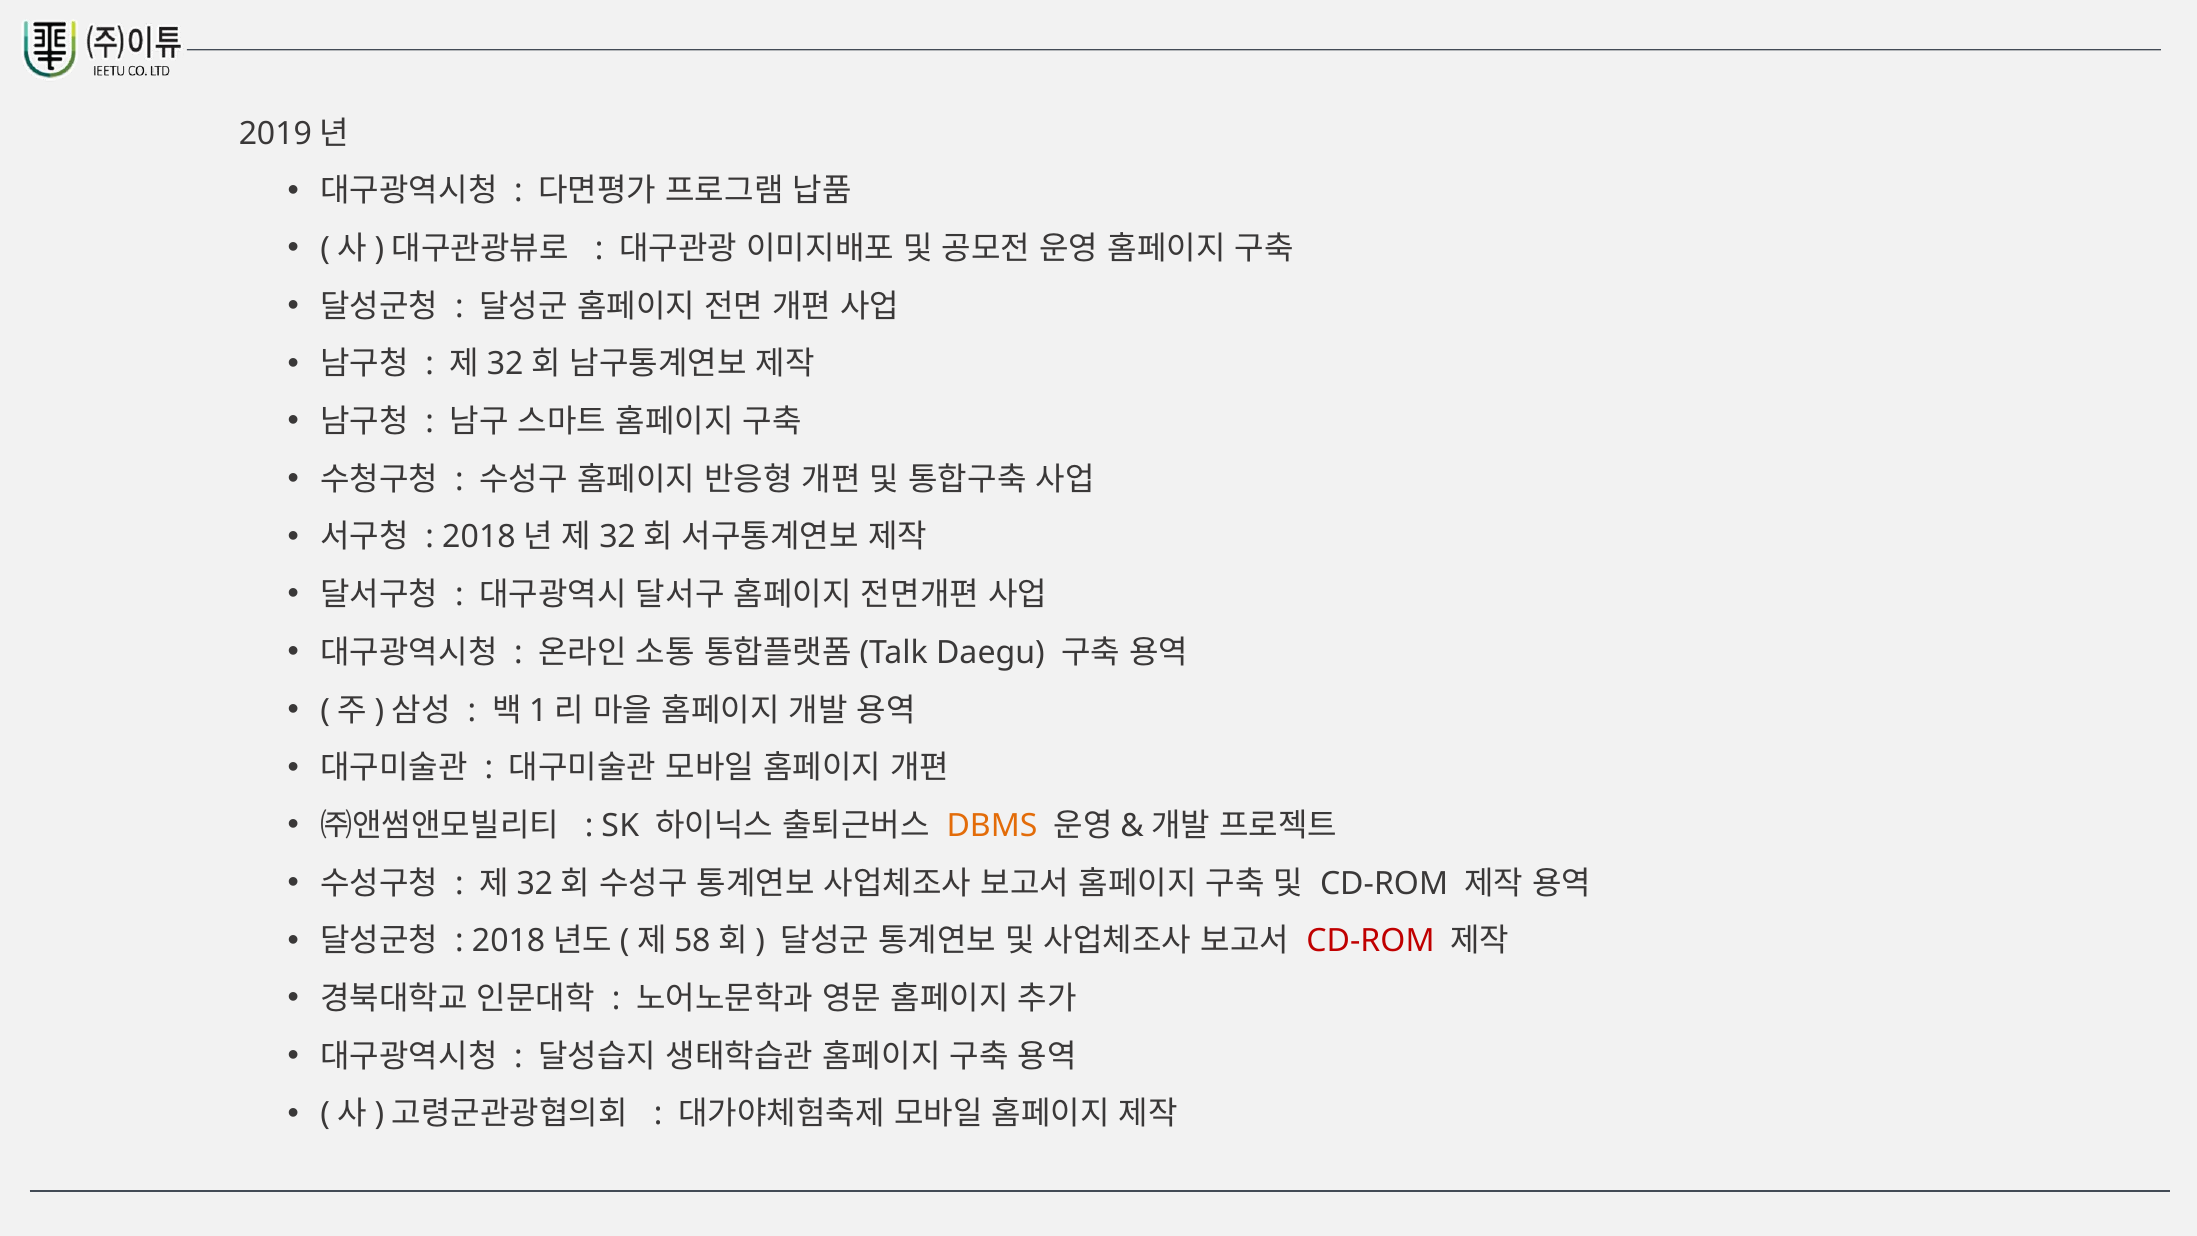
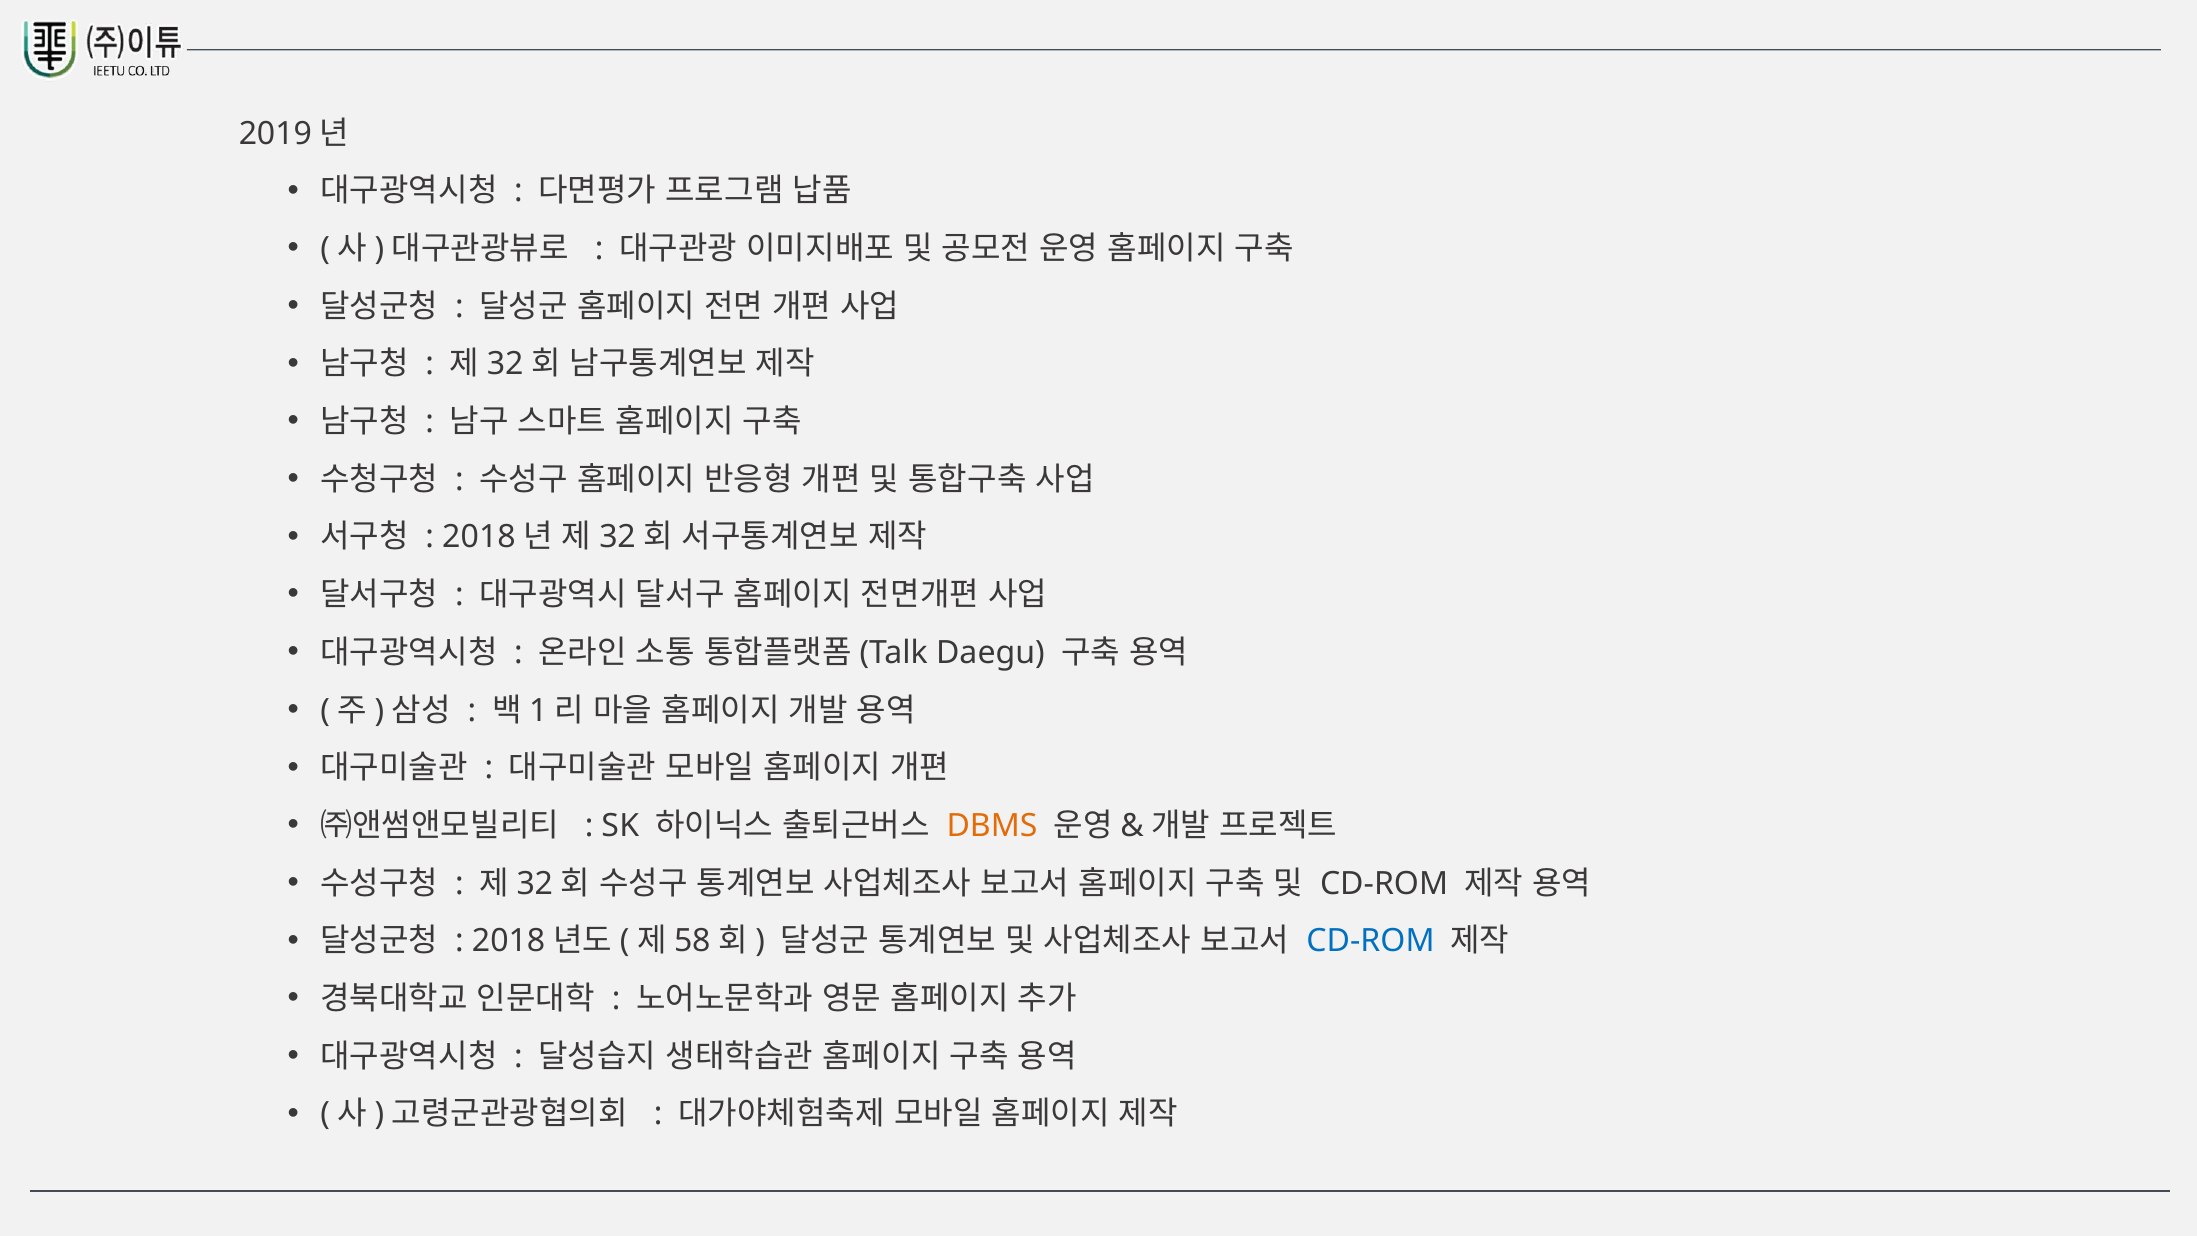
CD-ROM at (1371, 941) colour: red -> blue
